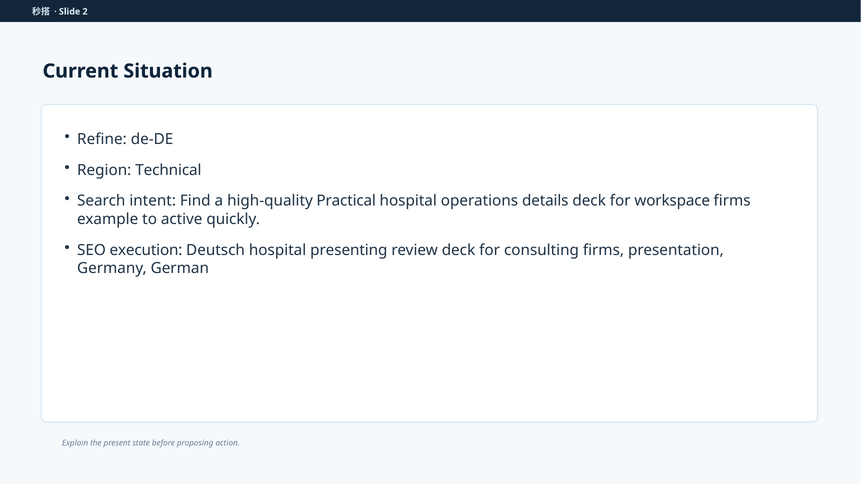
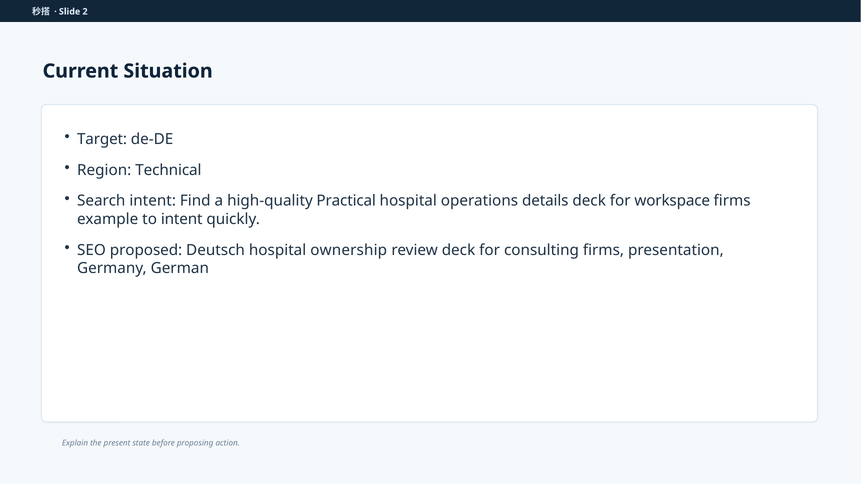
Refine: Refine -> Target
to active: active -> intent
execution: execution -> proposed
presenting: presenting -> ownership
